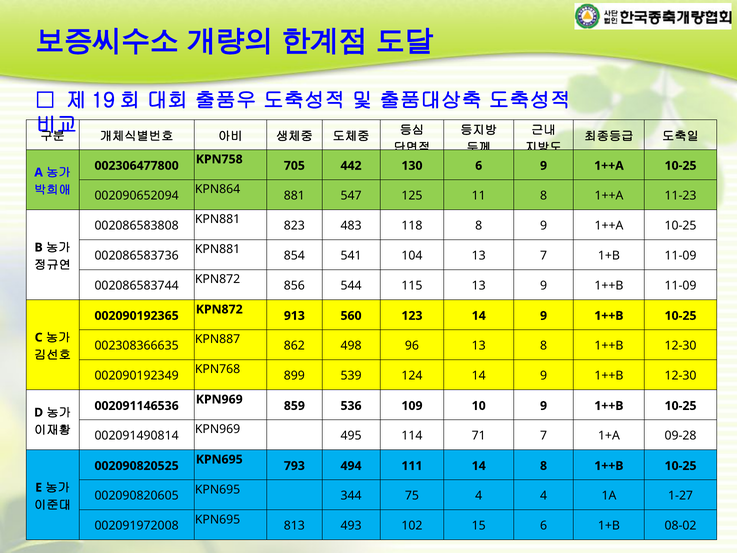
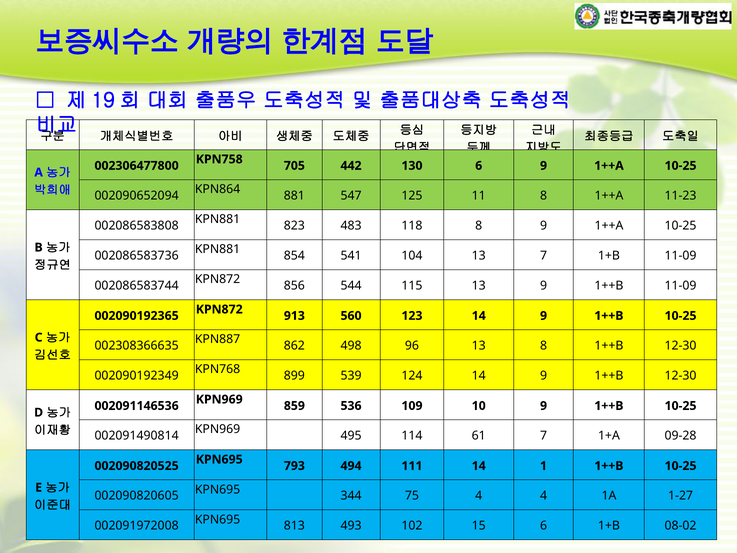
71: 71 -> 61
14 8: 8 -> 1
